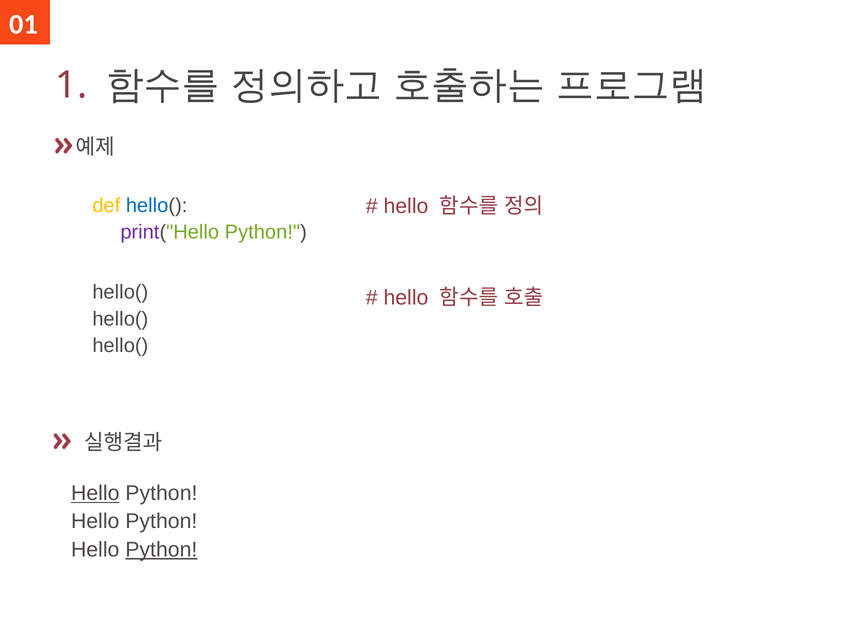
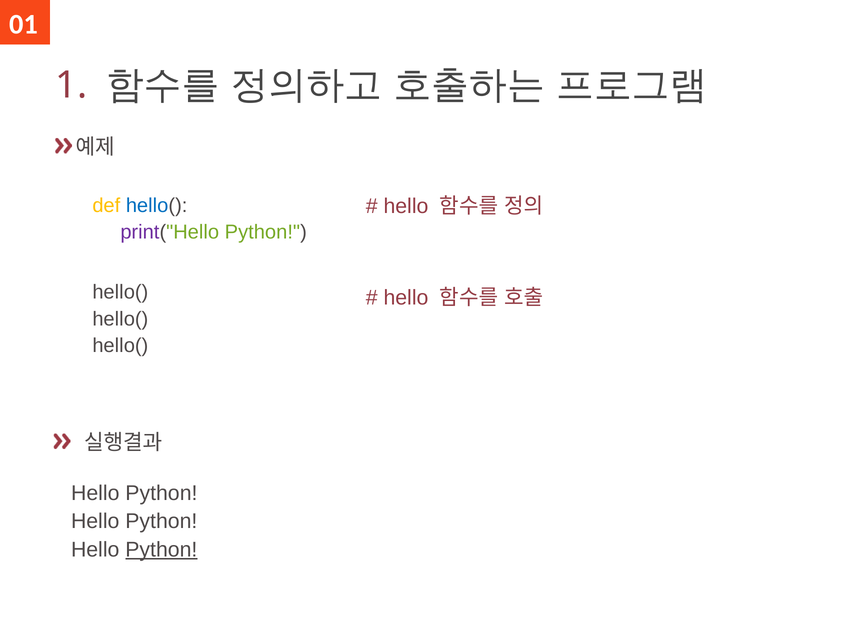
Hello at (95, 493) underline: present -> none
